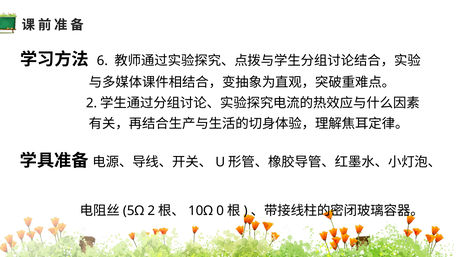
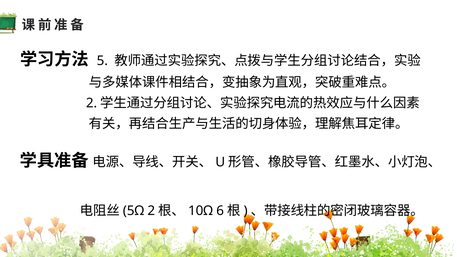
6: 6 -> 5
0: 0 -> 6
